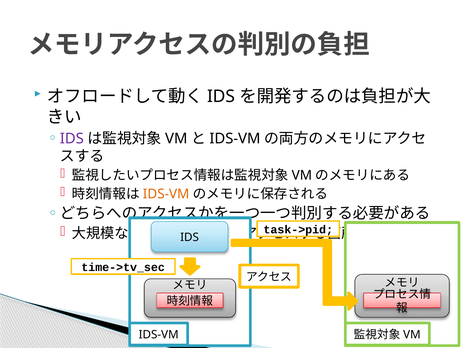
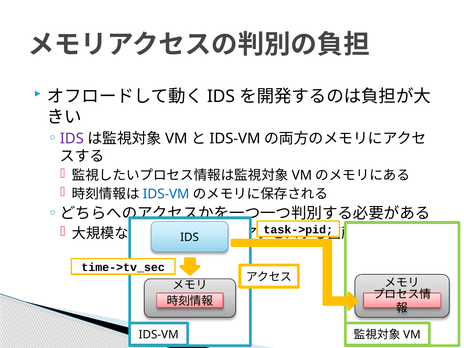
IDS-VM at (166, 194) colour: orange -> blue
